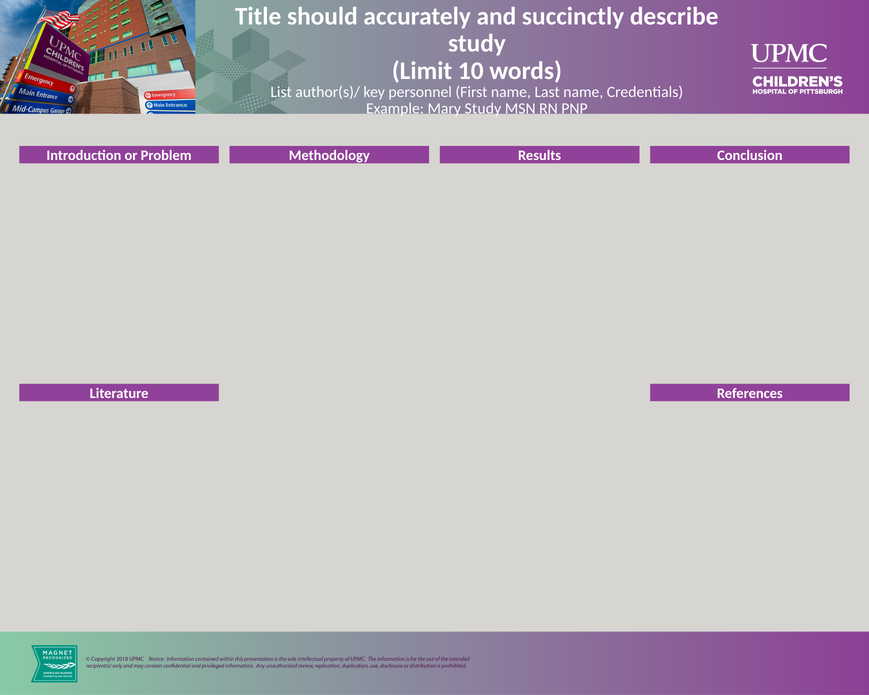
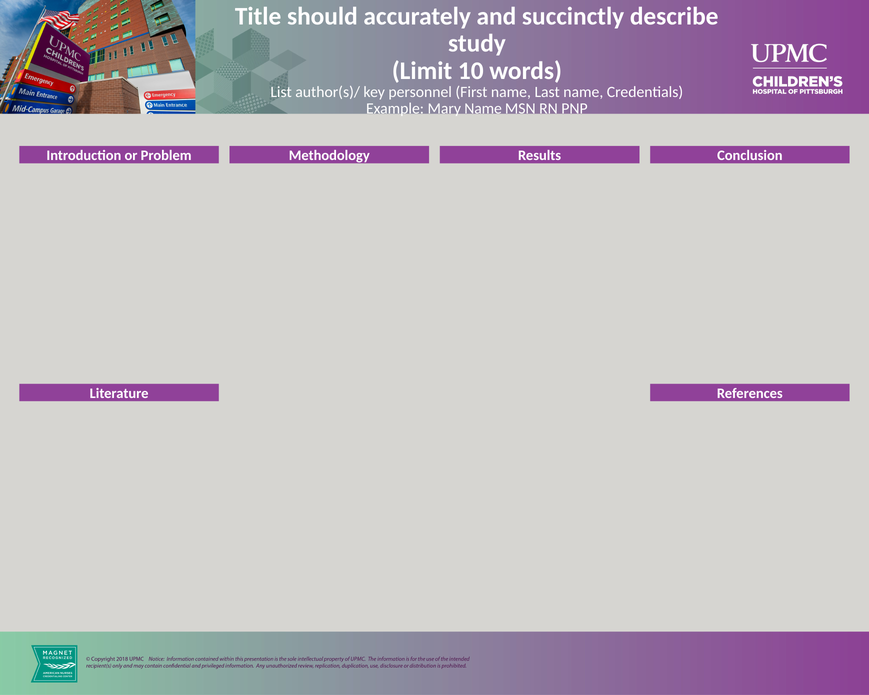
Mary Study: Study -> Name
